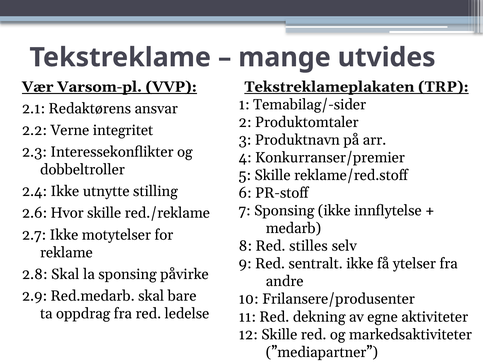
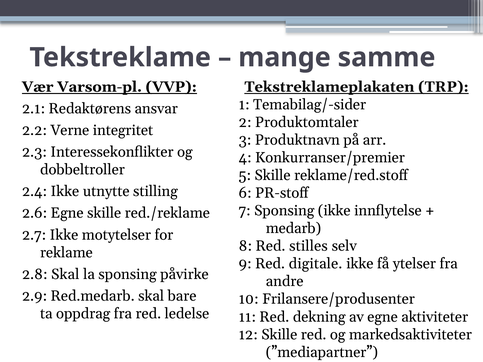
utvides: utvides -> samme
2.6 Hvor: Hvor -> Egne
sentralt: sentralt -> digitale
